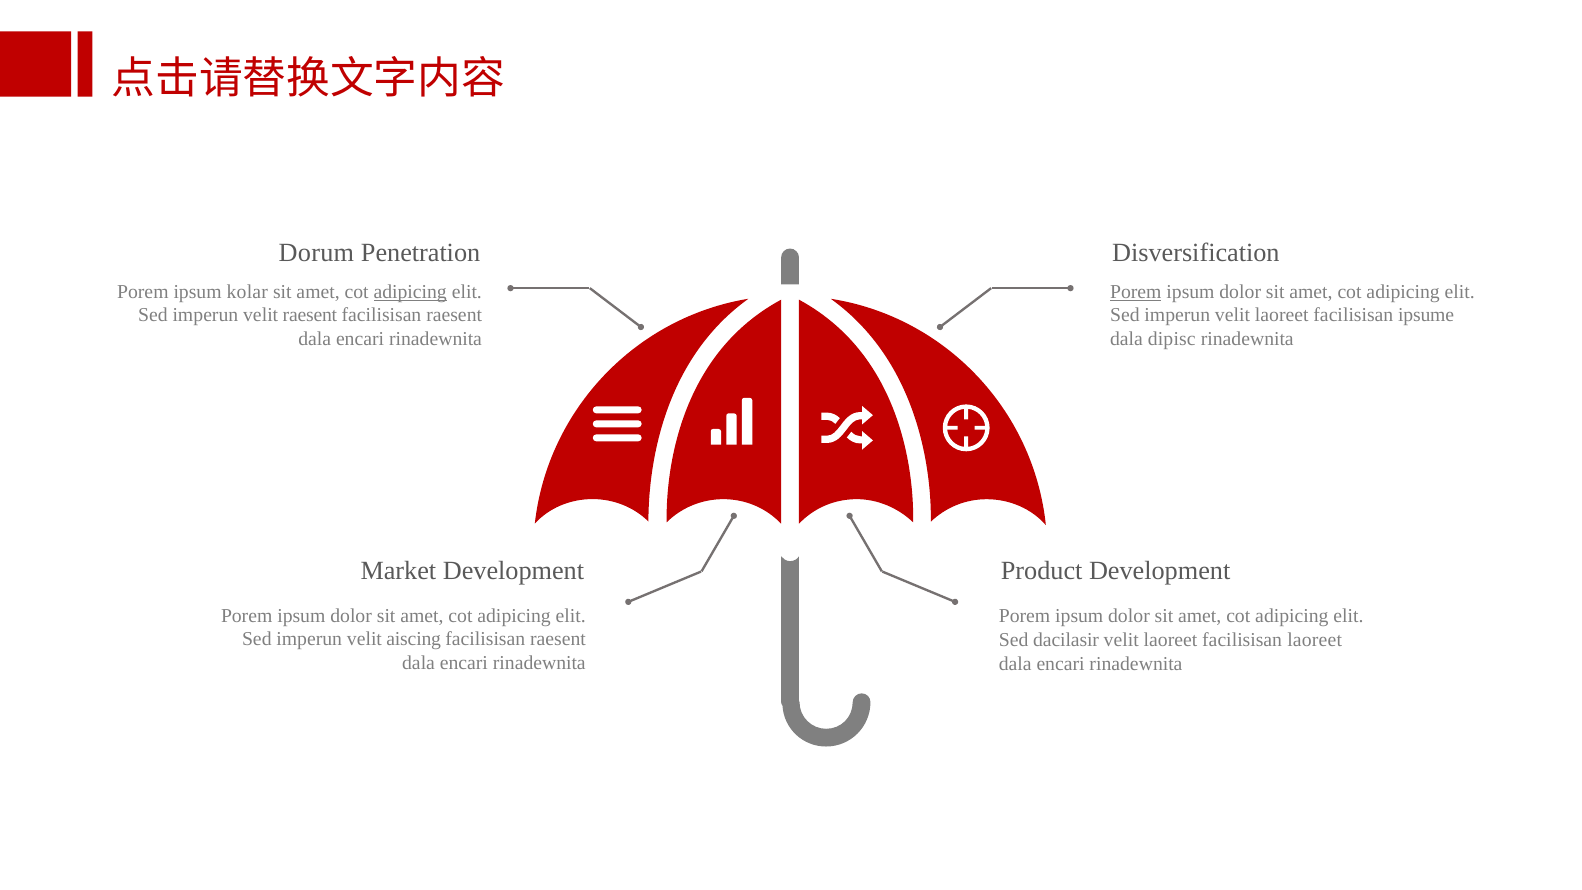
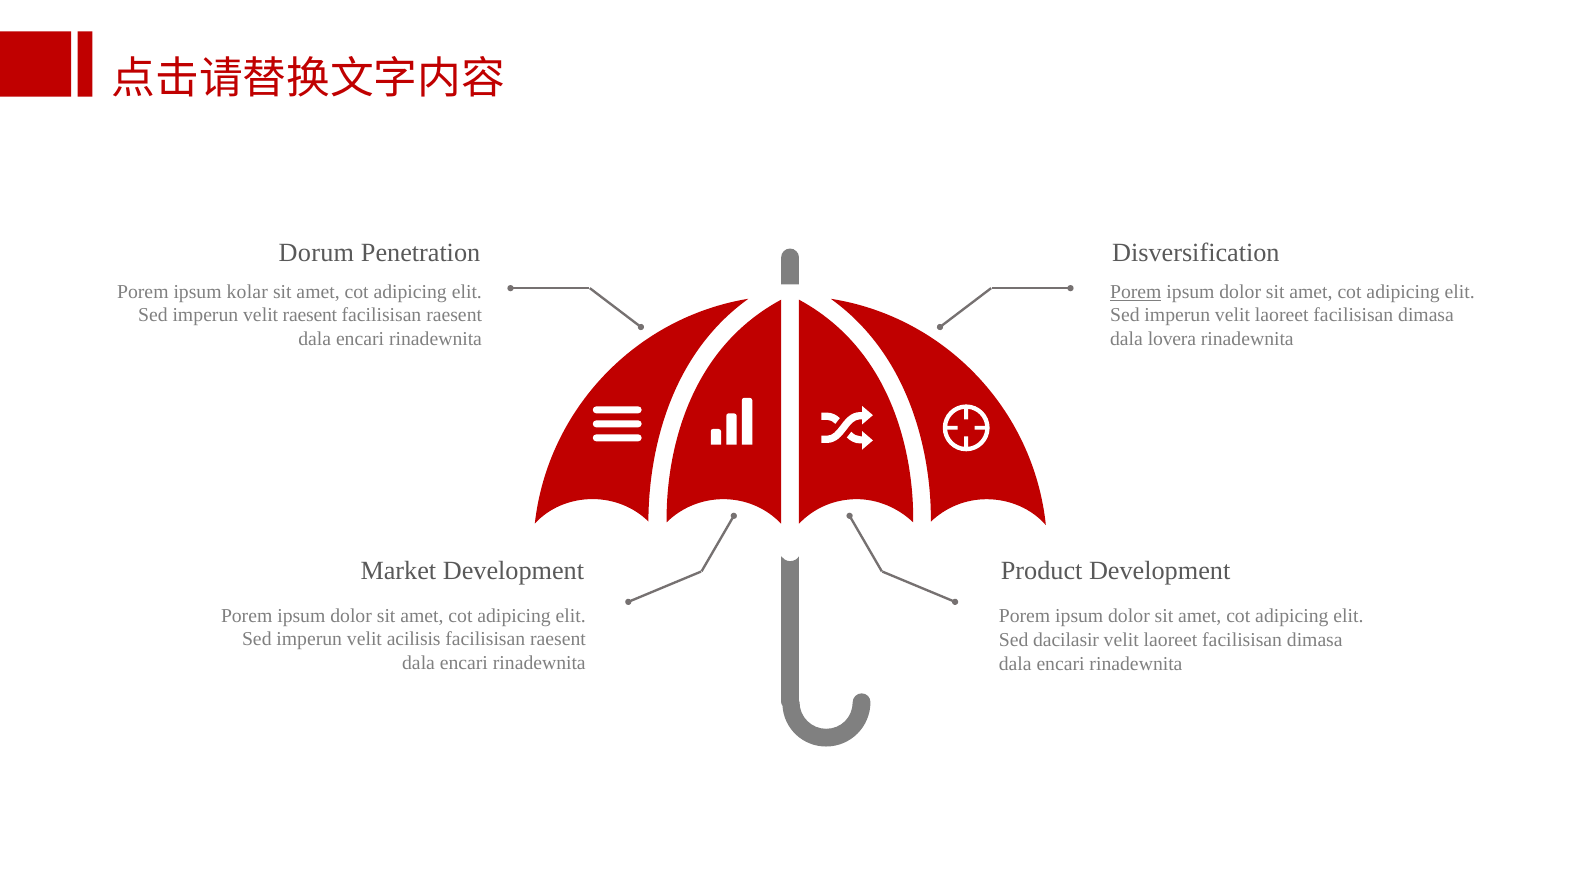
adipicing at (410, 292) underline: present -> none
ipsume at (1426, 315): ipsume -> dimasa
dipisc: dipisc -> lovera
aiscing: aiscing -> acilisis
laoreet at (1315, 640): laoreet -> dimasa
